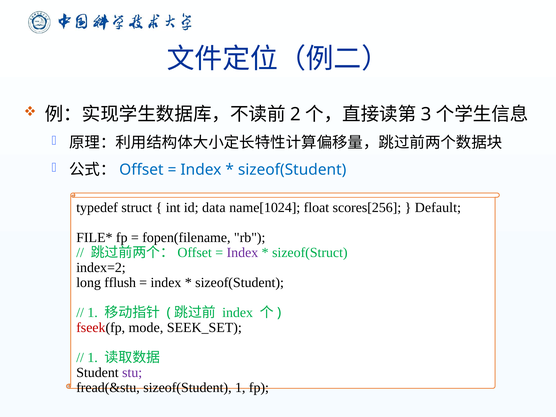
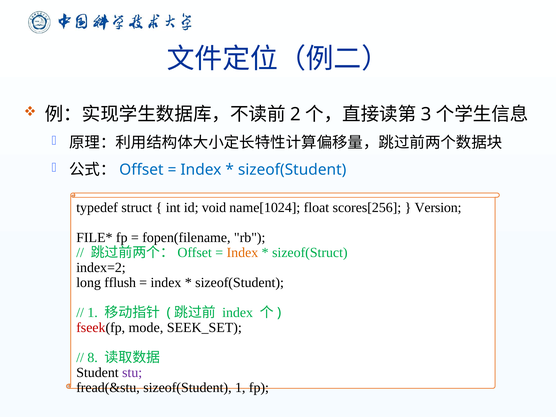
data: data -> void
Default: Default -> Version
Index at (242, 252) colour: purple -> orange
1 at (93, 358): 1 -> 8
